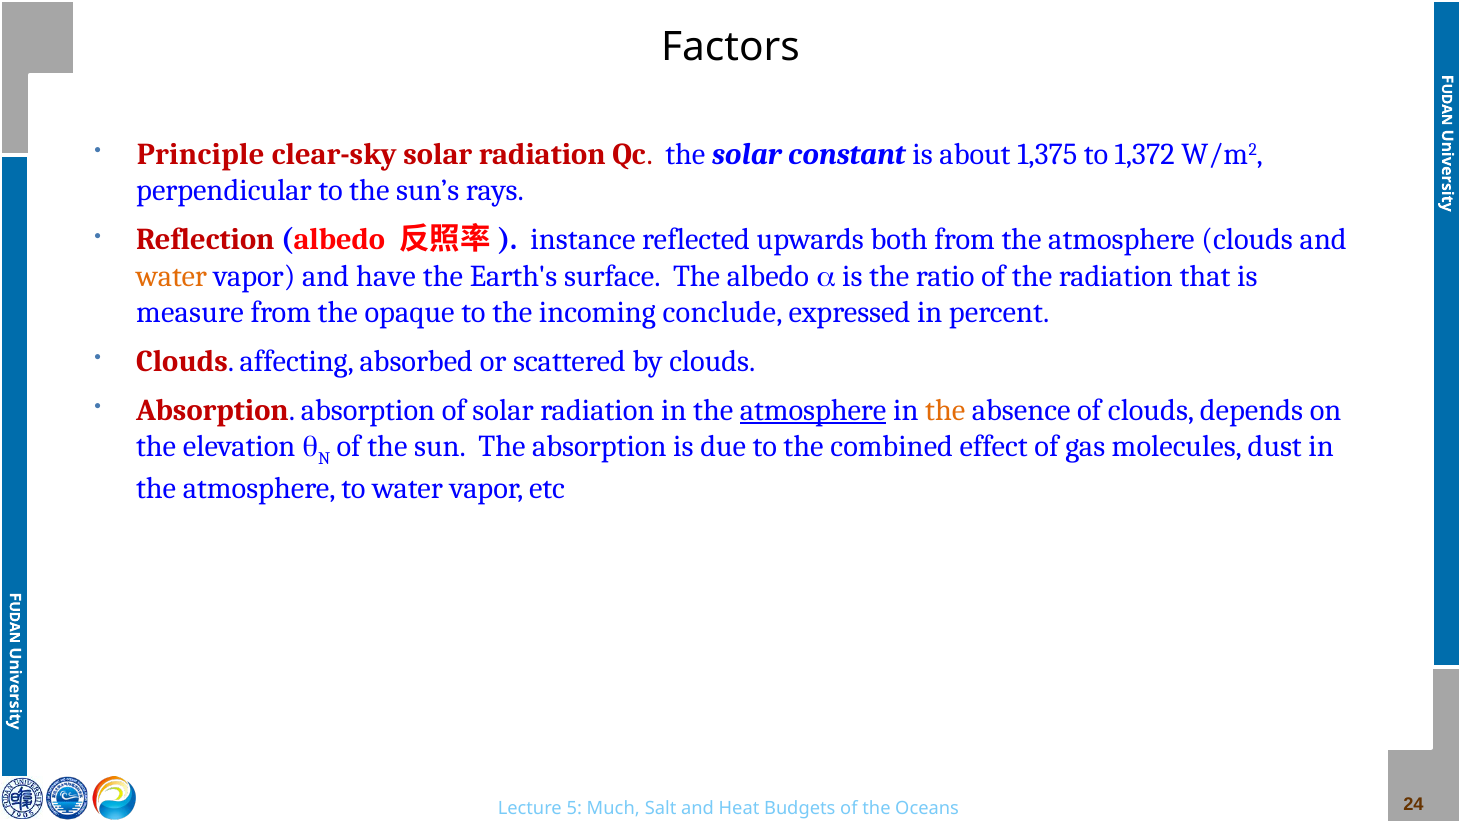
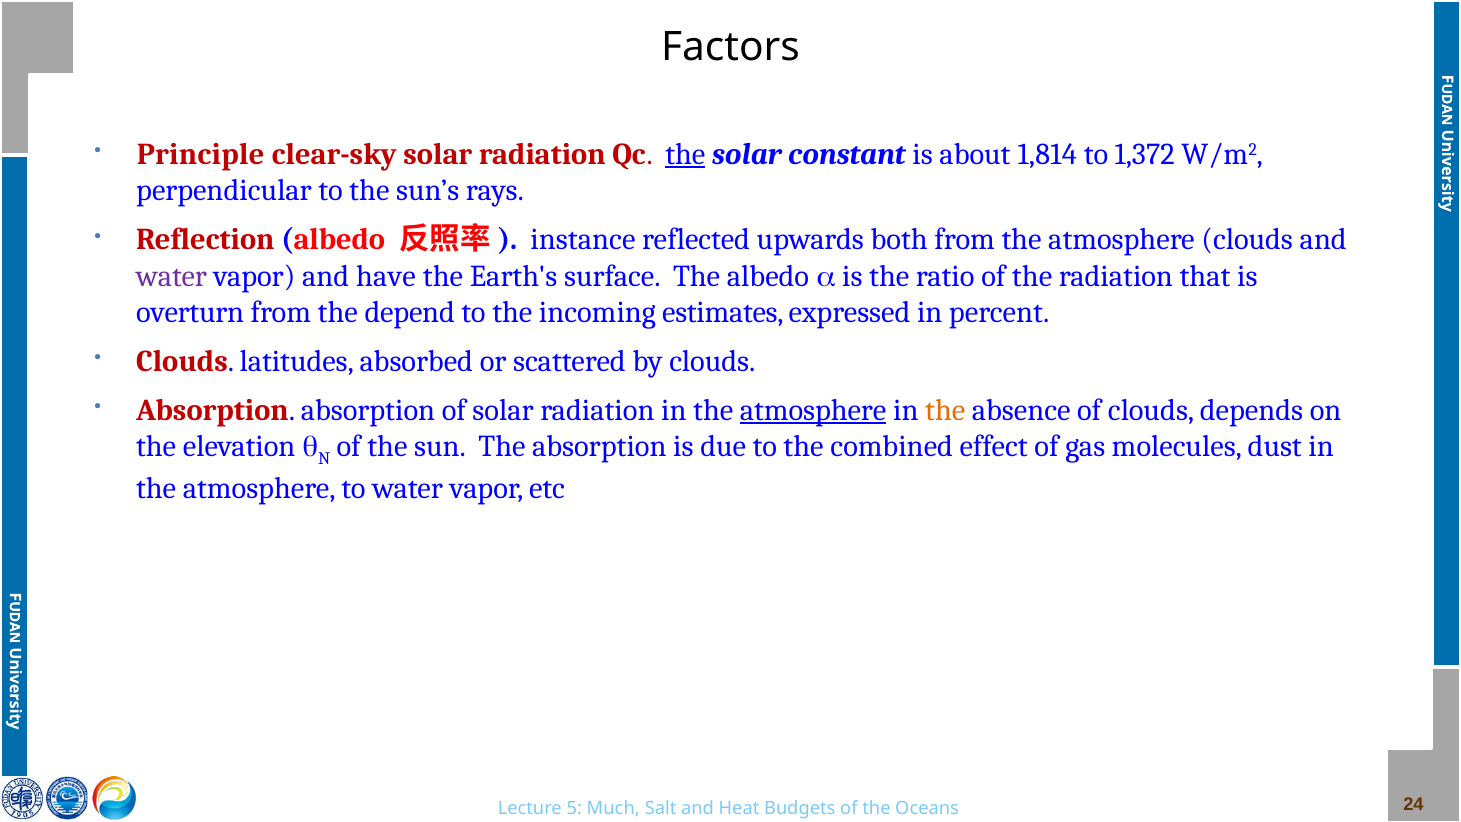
the at (685, 154) underline: none -> present
1,375: 1,375 -> 1,814
water at (172, 276) colour: orange -> purple
measure: measure -> overturn
opaque: opaque -> depend
conclude: conclude -> estimates
affecting: affecting -> latitudes
